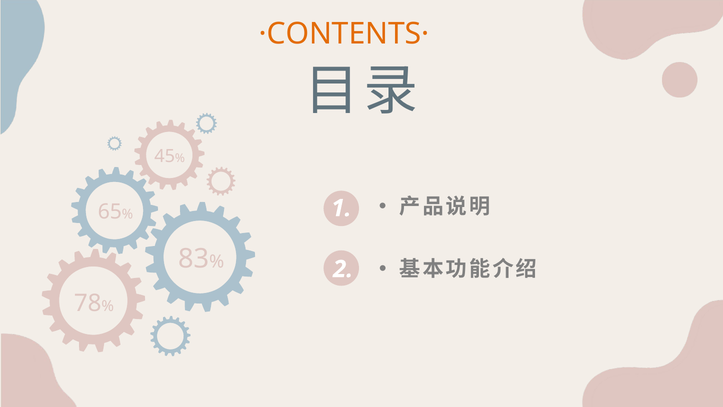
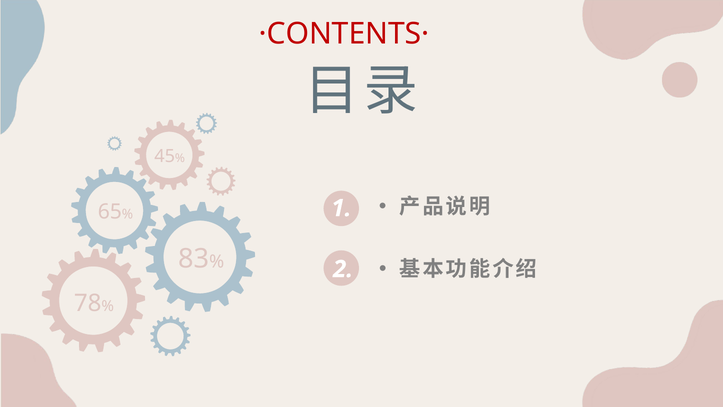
·CONTENTS· colour: orange -> red
